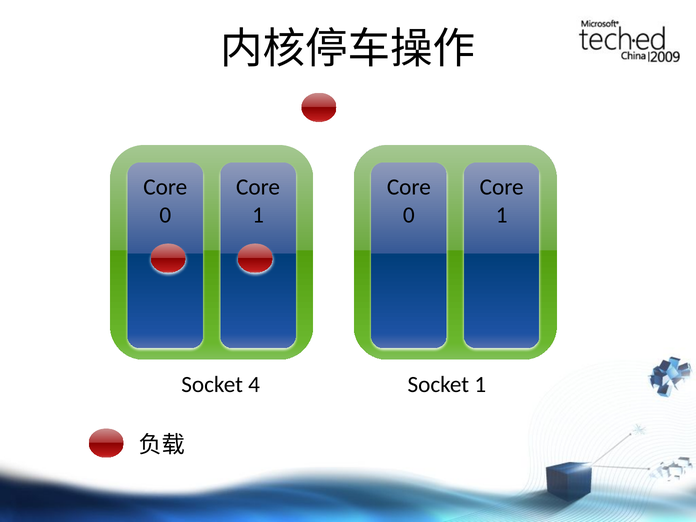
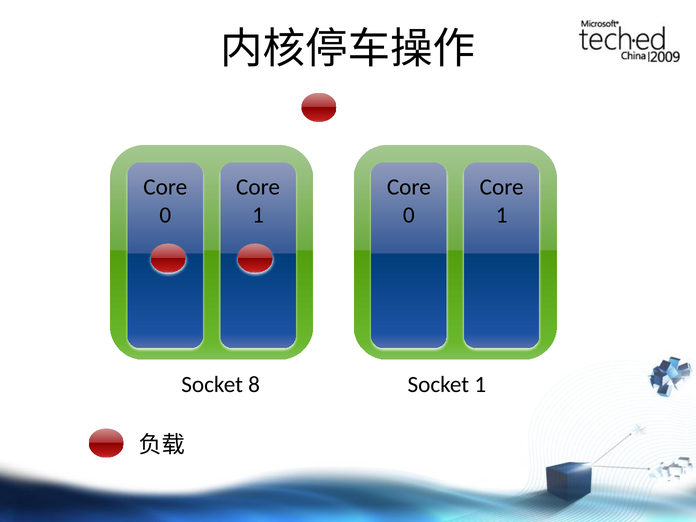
4: 4 -> 8
